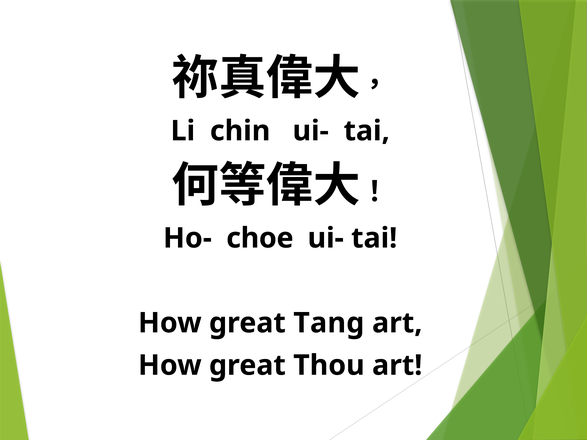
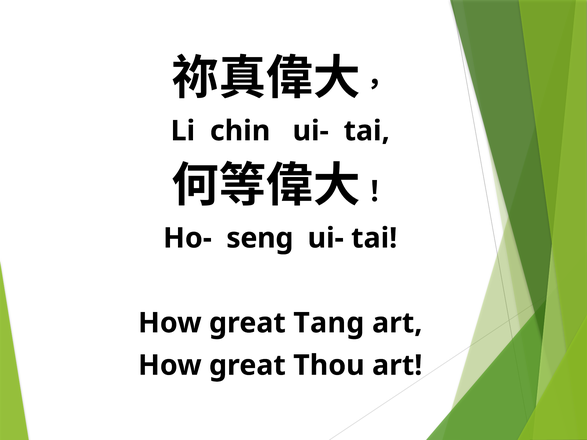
choe: choe -> seng
